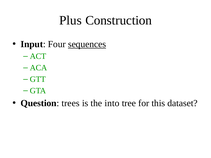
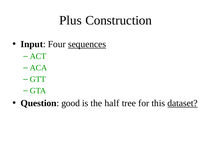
trees: trees -> good
into: into -> half
dataset underline: none -> present
